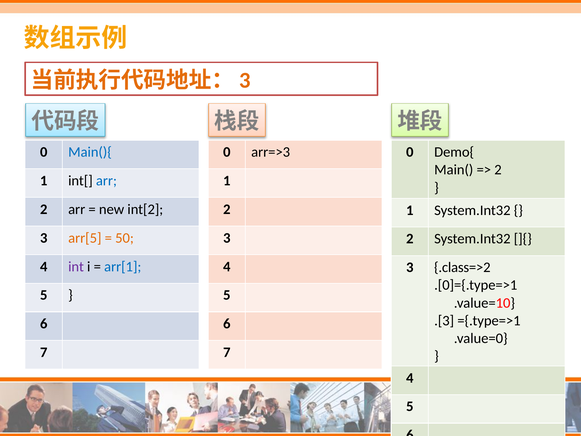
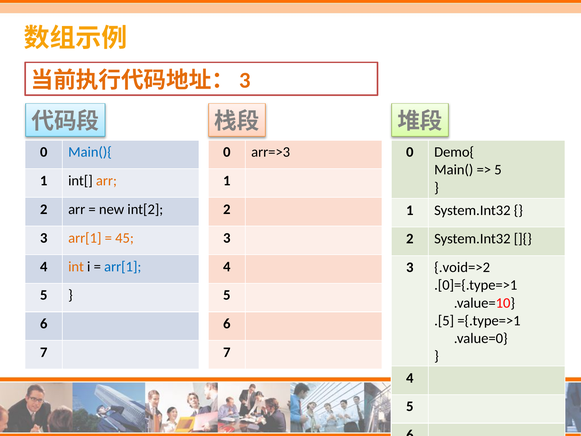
2 at (498, 170): 2 -> 5
arr at (106, 181) colour: blue -> orange
3 arr[5: arr[5 -> arr[1
50: 50 -> 45
int colour: purple -> orange
.class=>2: .class=>2 -> .void=>2
.[3: .[3 -> .[5
